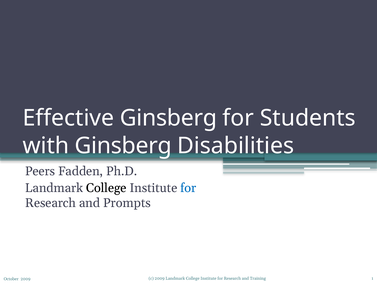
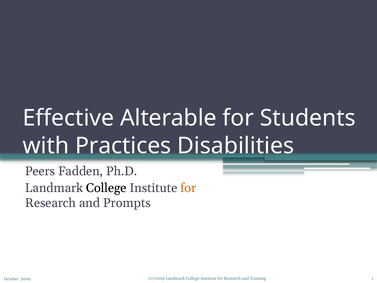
Effective Ginsberg: Ginsberg -> Alterable
with Ginsberg: Ginsberg -> Practices
for at (188, 188) colour: blue -> orange
